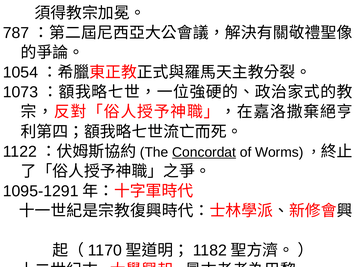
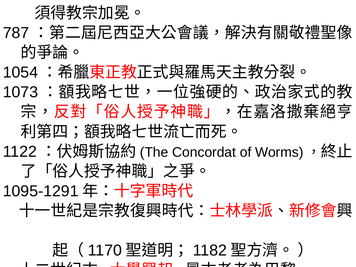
Concordat underline: present -> none
